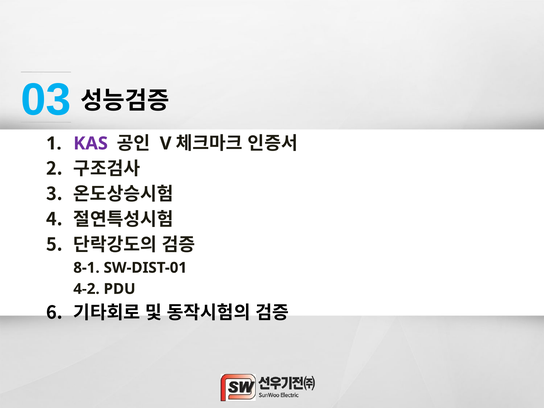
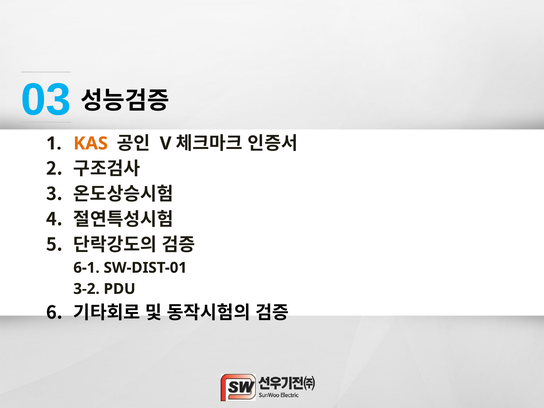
KAS colour: purple -> orange
8-1: 8-1 -> 6-1
4-2: 4-2 -> 3-2
